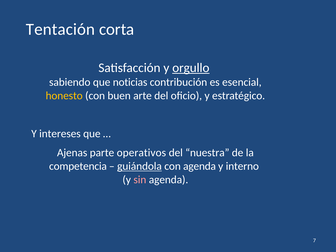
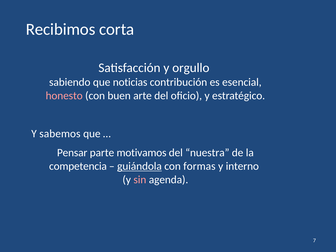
Tentación: Tentación -> Recibimos
orgullo underline: present -> none
honesto colour: yellow -> pink
intereses: intereses -> sabemos
Ajenas: Ajenas -> Pensar
operativos: operativos -> motivamos
con agenda: agenda -> formas
